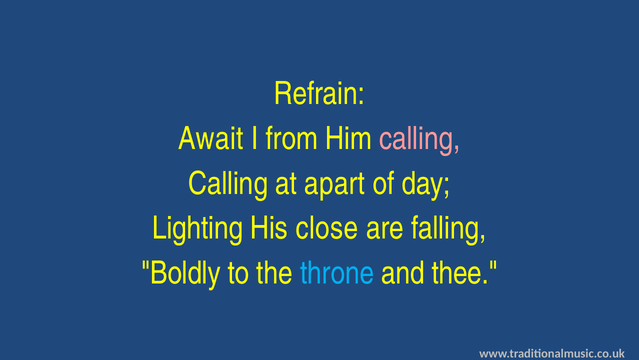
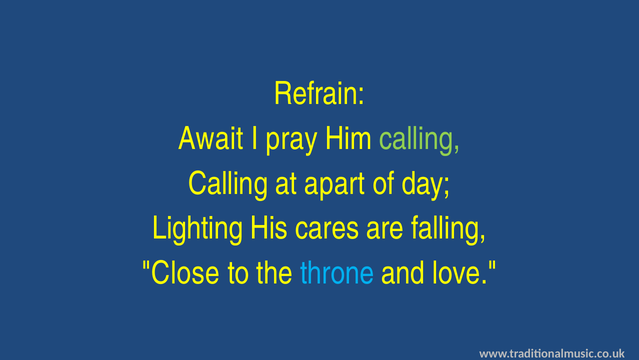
from: from -> pray
calling at (420, 138) colour: pink -> light green
close: close -> cares
Boldly: Boldly -> Close
thee: thee -> love
